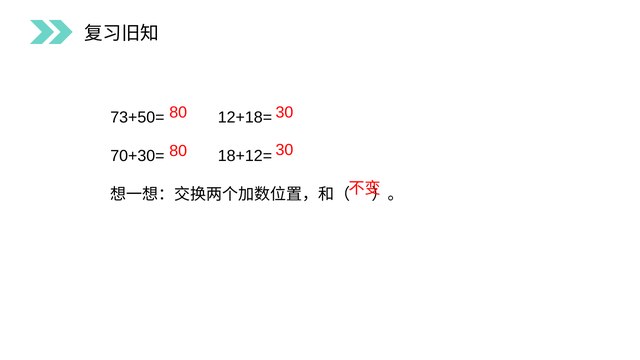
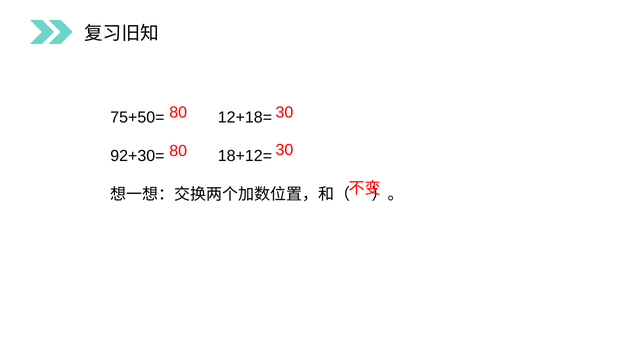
73+50=: 73+50= -> 75+50=
70+30=: 70+30= -> 92+30=
